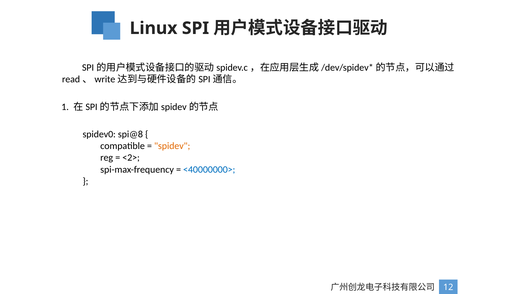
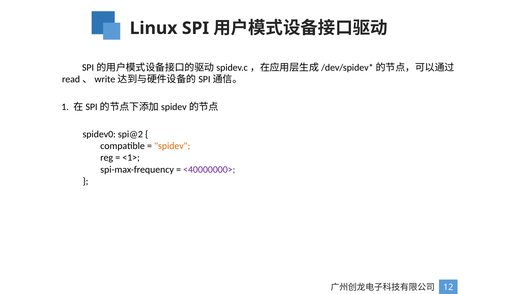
spi@8: spi@8 -> spi@2
<2>: <2> -> <1>
<40000000> colour: blue -> purple
